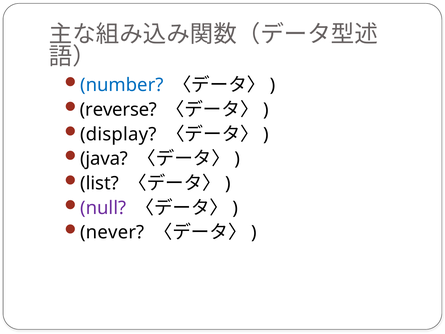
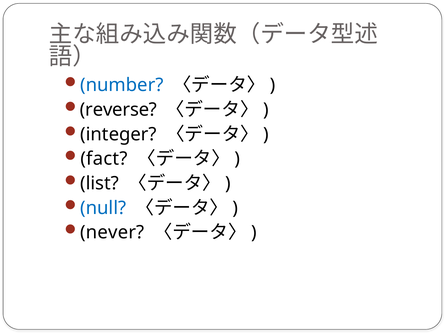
display: display -> integer
java: java -> fact
null colour: purple -> blue
